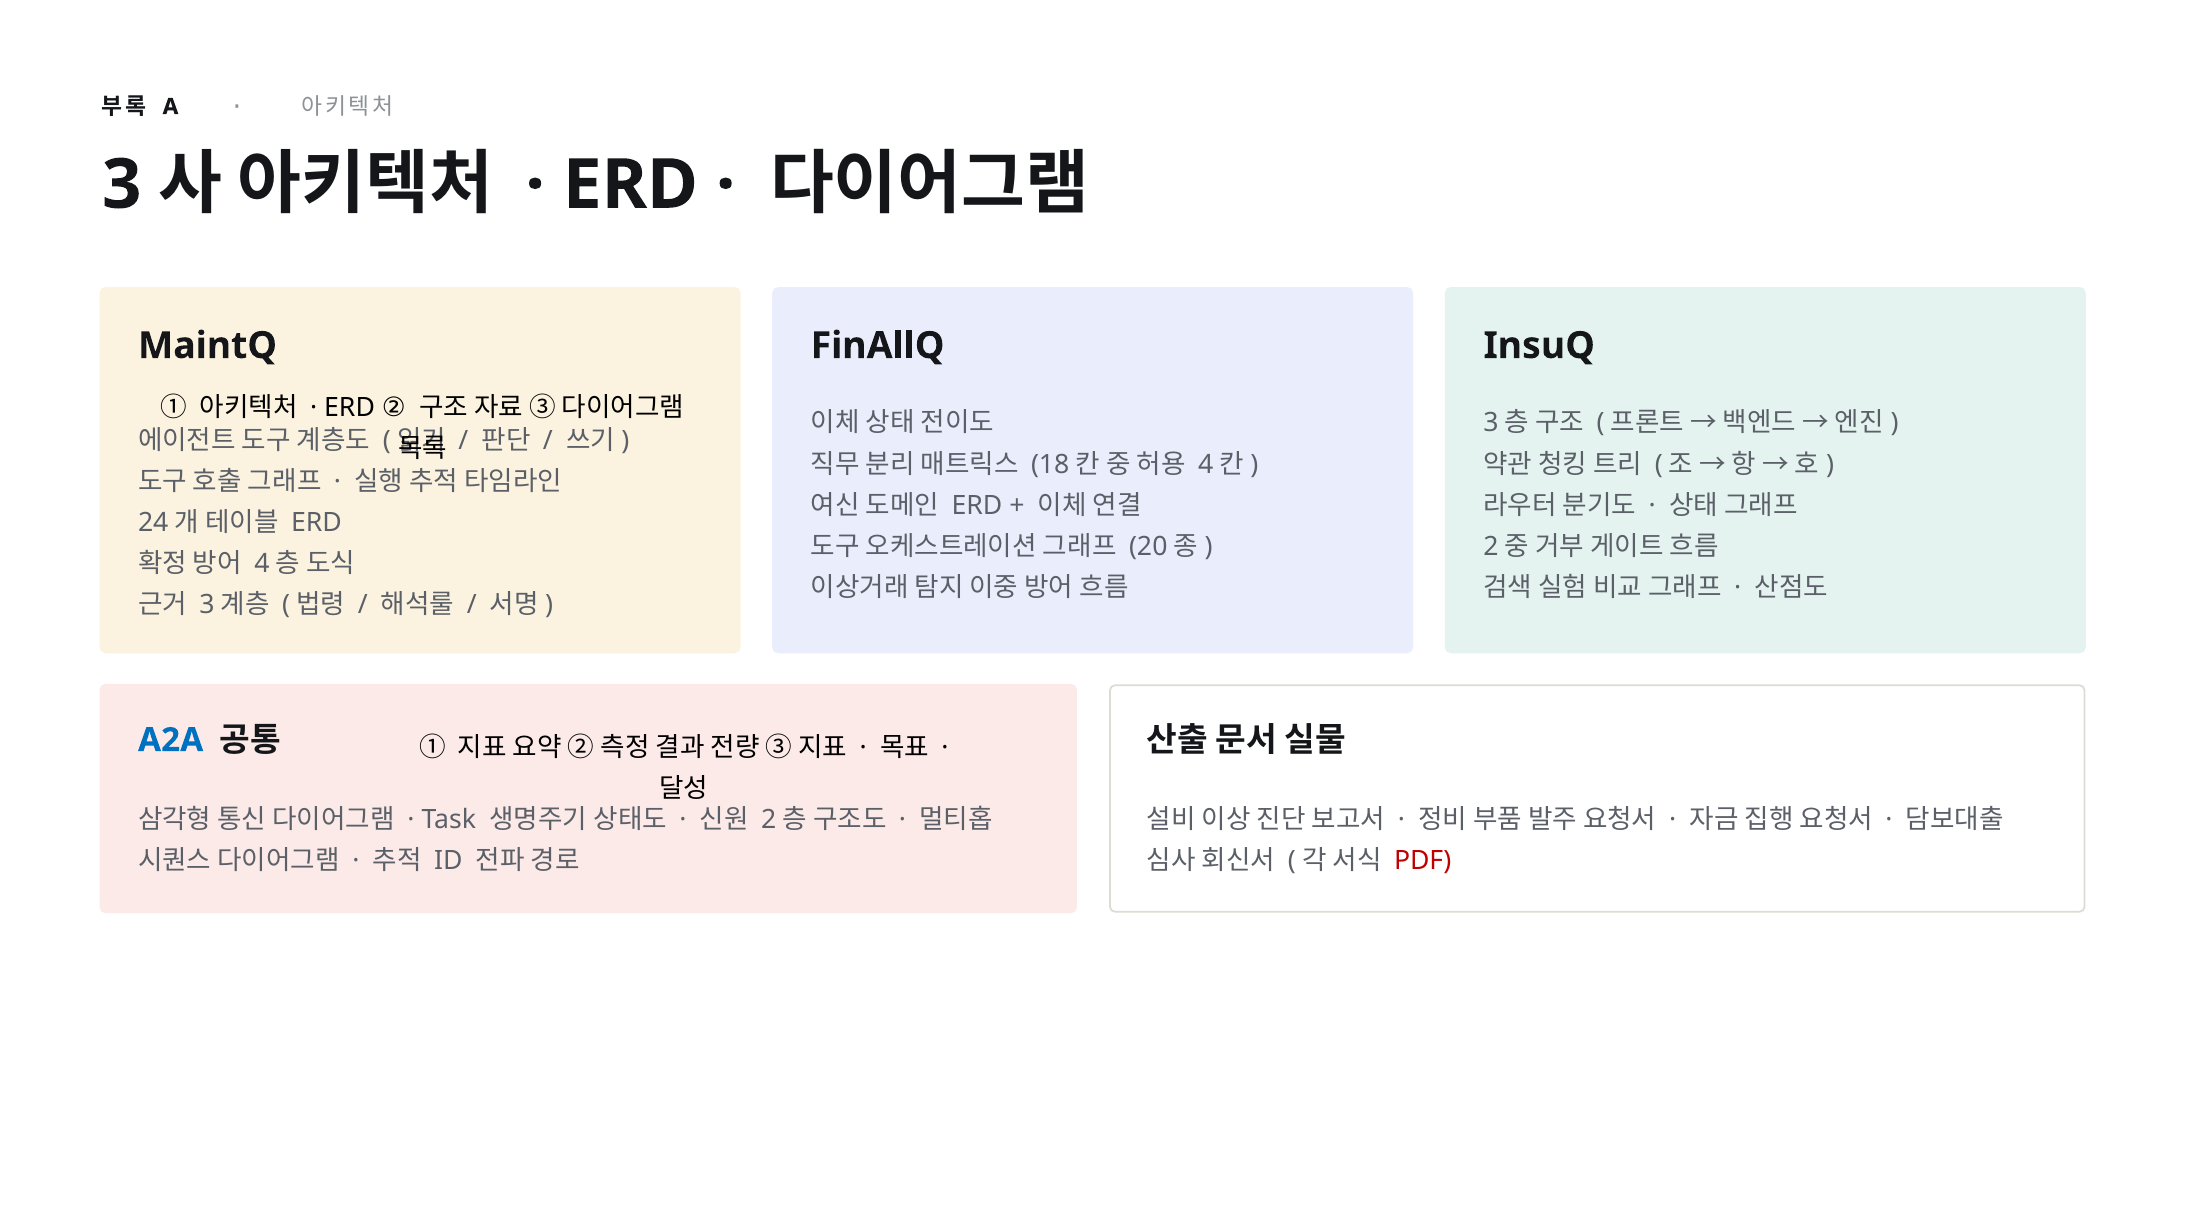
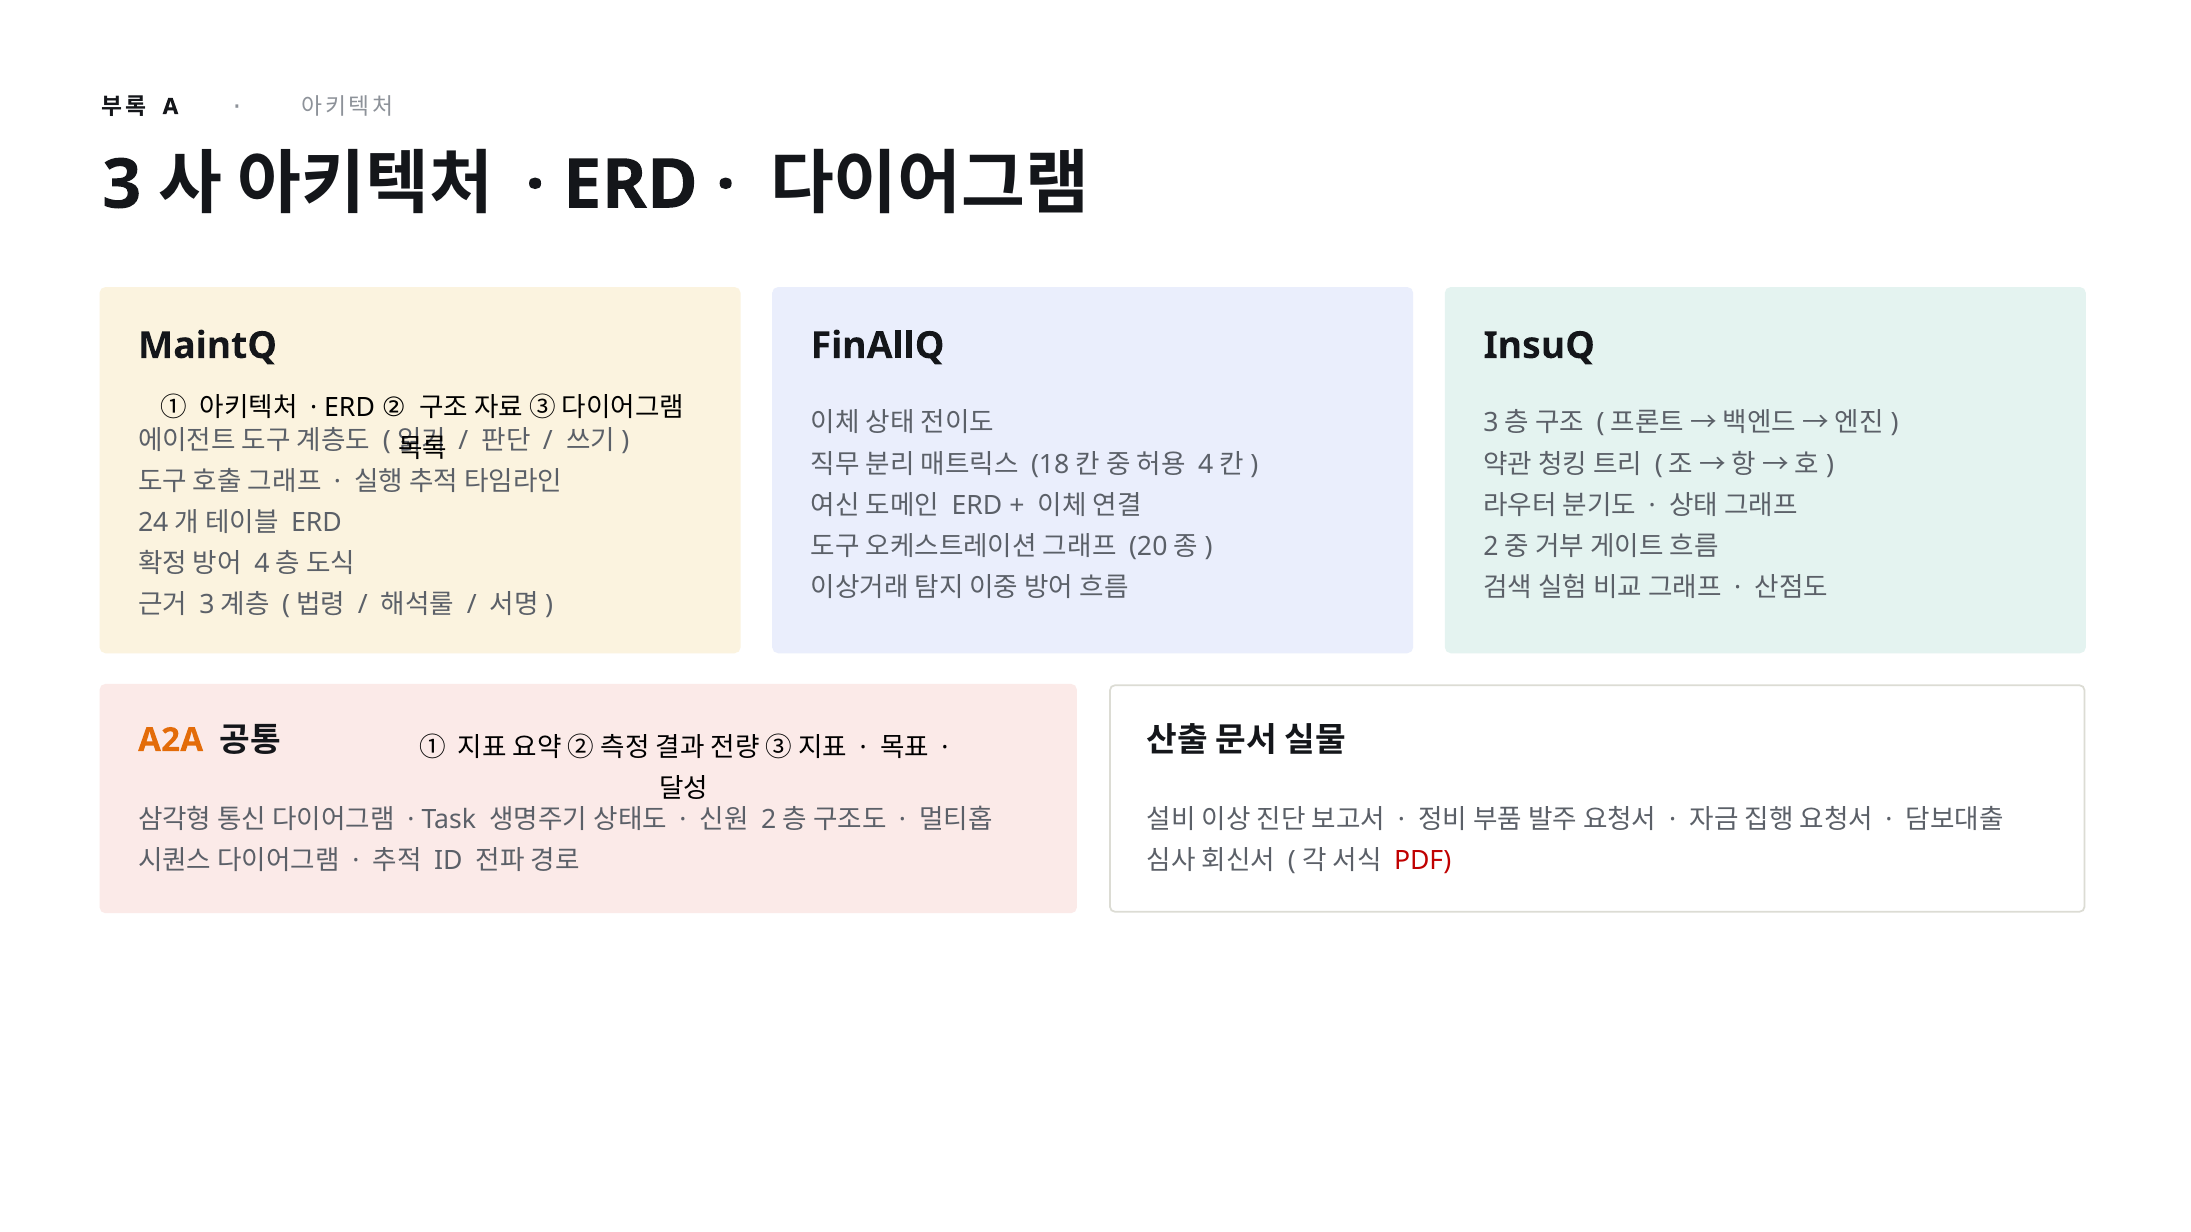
A2A colour: blue -> orange
